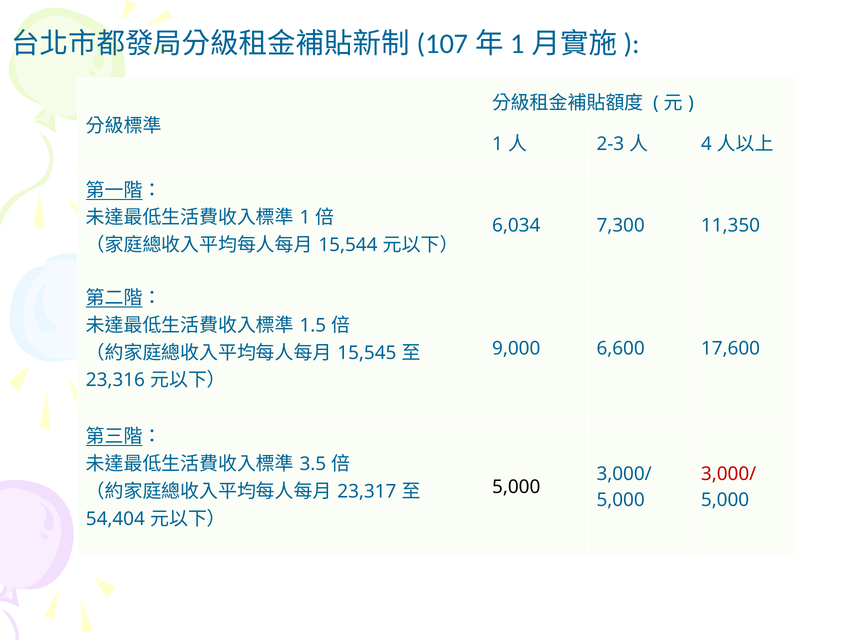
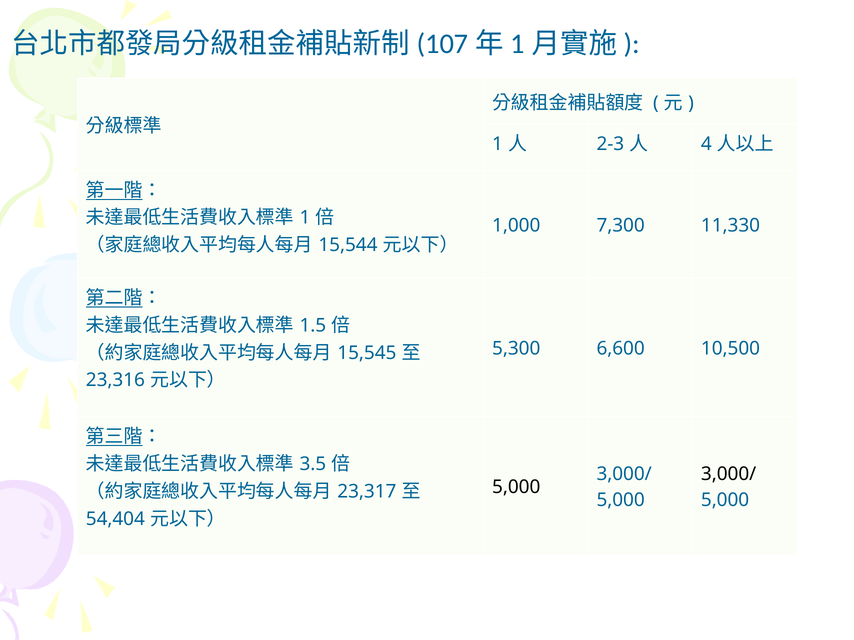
6,034: 6,034 -> 1,000
11,350: 11,350 -> 11,330
9,000: 9,000 -> 5,300
17,600: 17,600 -> 10,500
3,000/ at (729, 474) colour: red -> black
